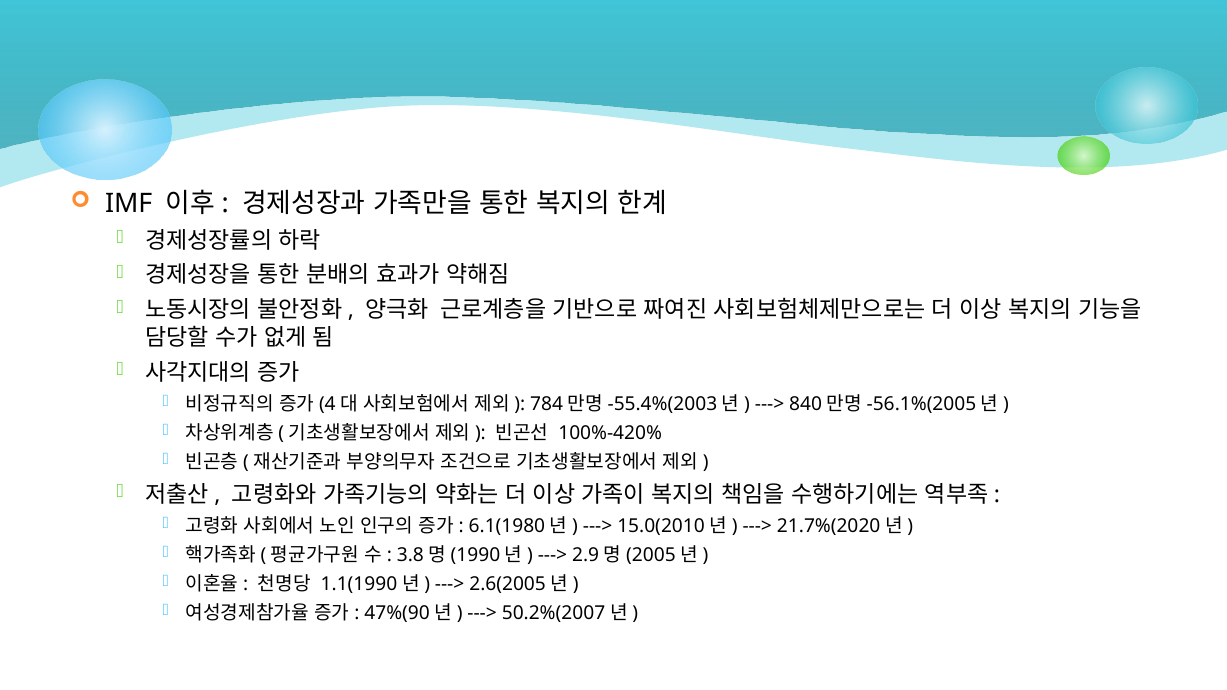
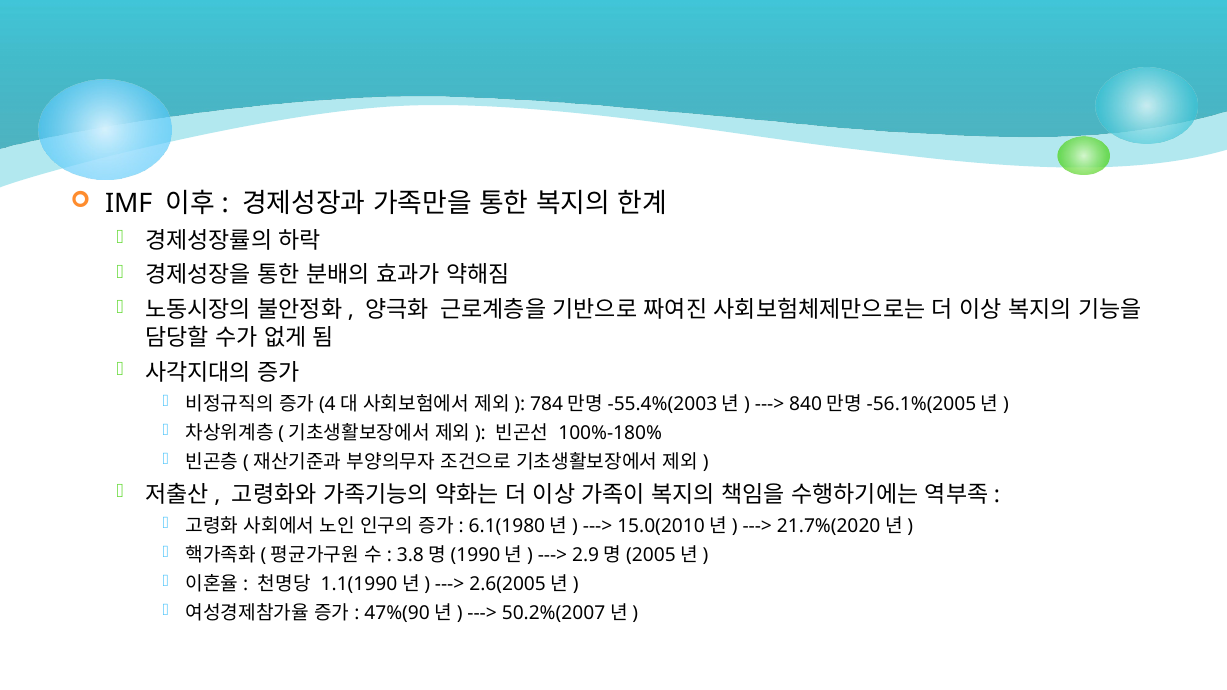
100%-420%: 100%-420% -> 100%-180%
